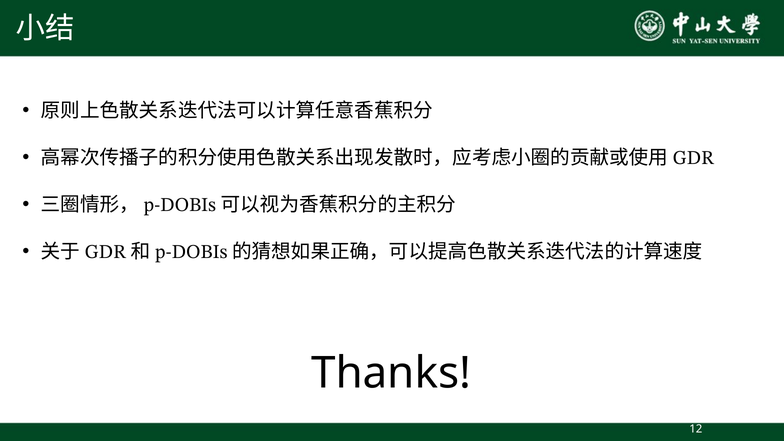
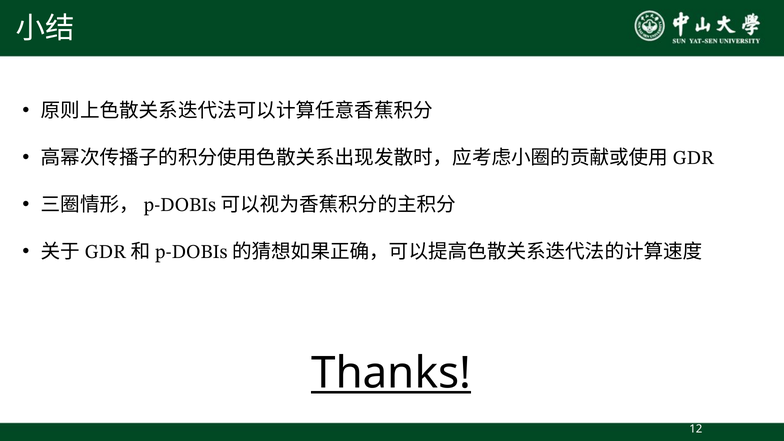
Thanks underline: none -> present
